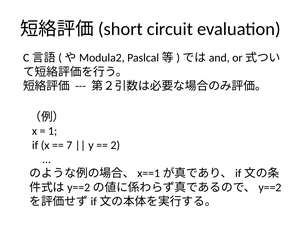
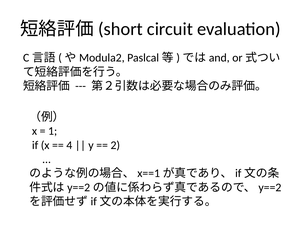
7: 7 -> 4
